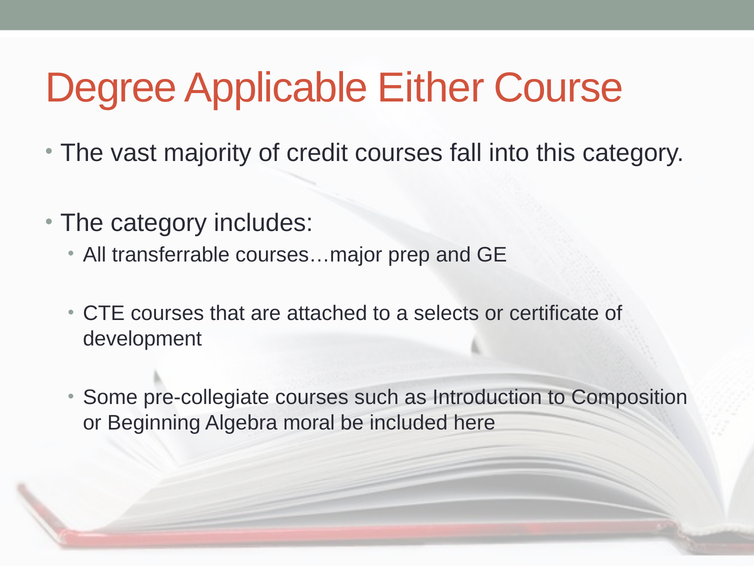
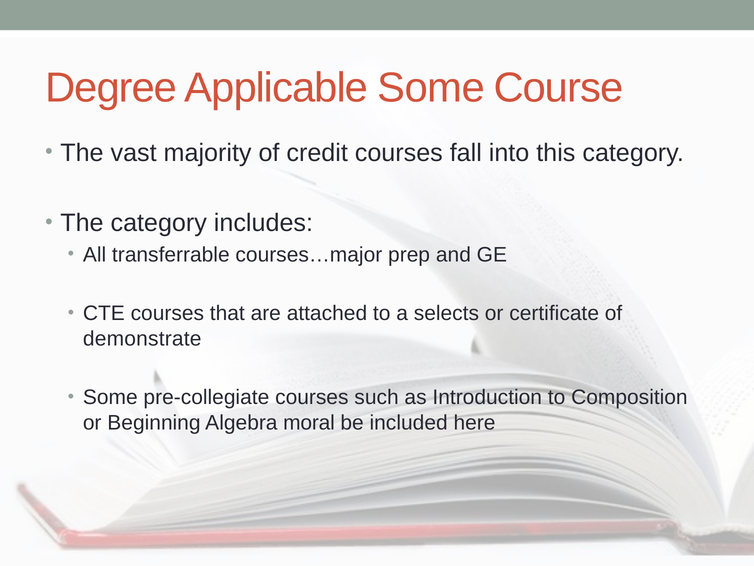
Applicable Either: Either -> Some
development: development -> demonstrate
